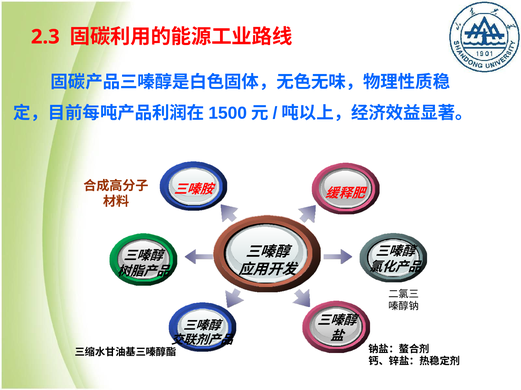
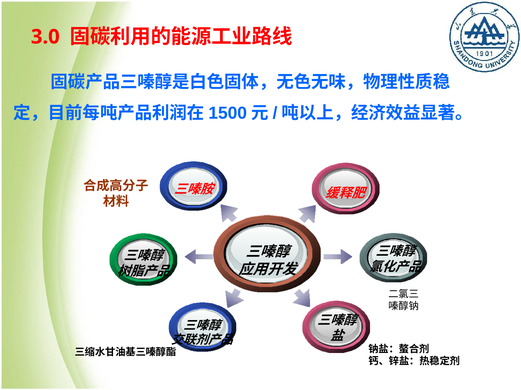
2.3: 2.3 -> 3.0
